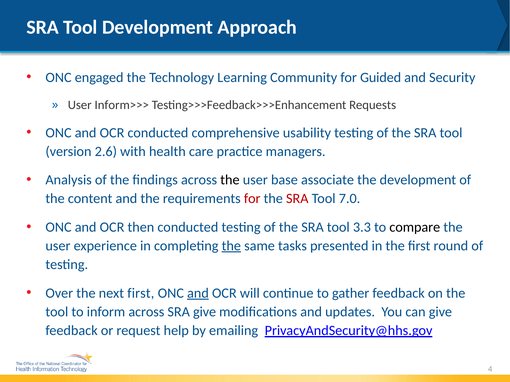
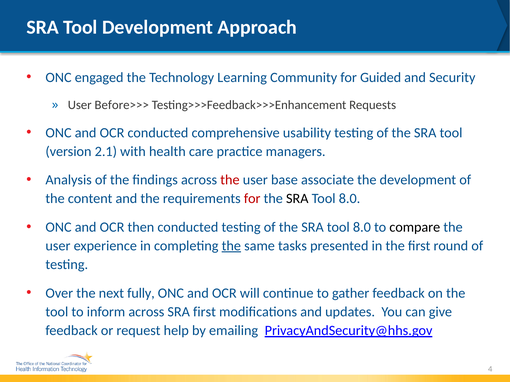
Inform>>>: Inform>>> -> Before>>>
2.6: 2.6 -> 2.1
the at (230, 180) colour: black -> red
SRA at (297, 199) colour: red -> black
7.0 at (350, 199): 7.0 -> 8.0
3.3 at (362, 227): 3.3 -> 8.0
next first: first -> fully
and at (198, 293) underline: present -> none
SRA give: give -> first
